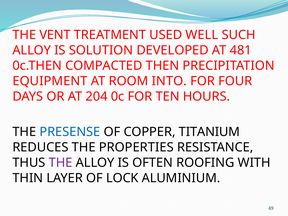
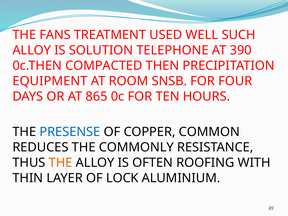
VENT: VENT -> FANS
DEVELOPED: DEVELOPED -> TELEPHONE
481: 481 -> 390
INTO: INTO -> SNSB
204: 204 -> 865
TITANIUM: TITANIUM -> COMMON
PROPERTIES: PROPERTIES -> COMMONLY
THE at (61, 163) colour: purple -> orange
